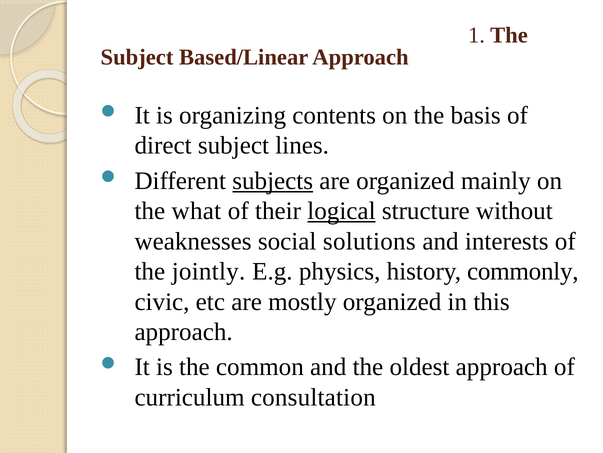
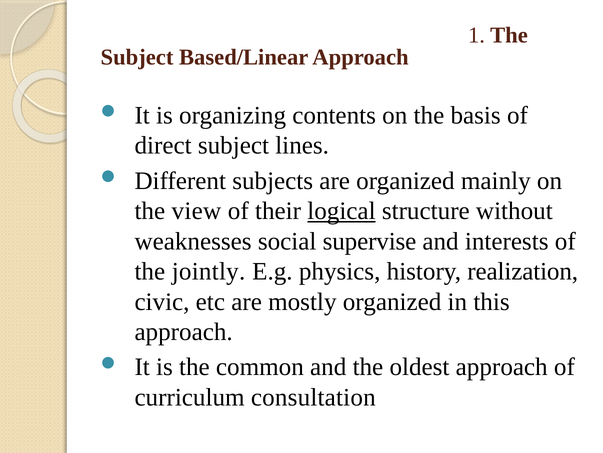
subjects underline: present -> none
what: what -> view
solutions: solutions -> supervise
commonly: commonly -> realization
